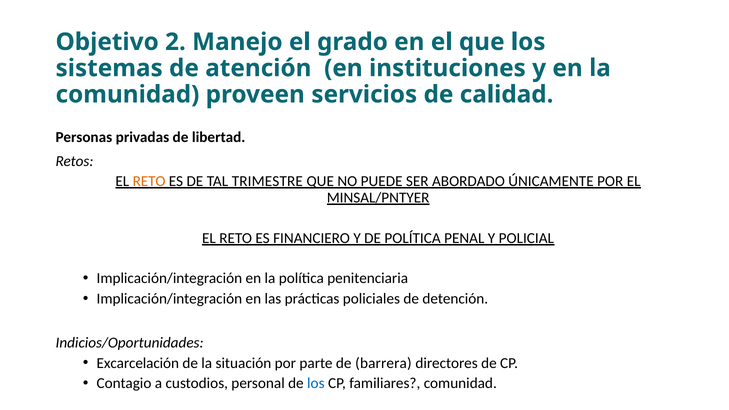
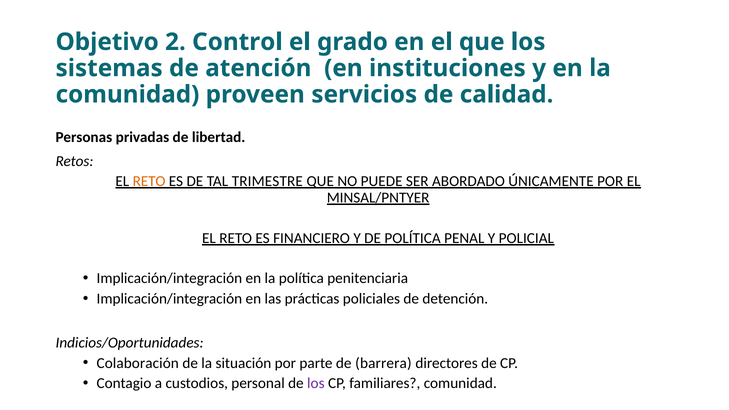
Manejo: Manejo -> Control
Excarcelación: Excarcelación -> Colaboración
los at (316, 383) colour: blue -> purple
